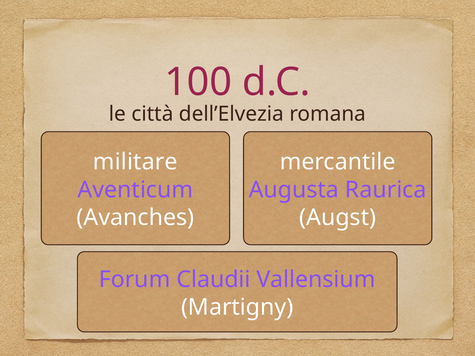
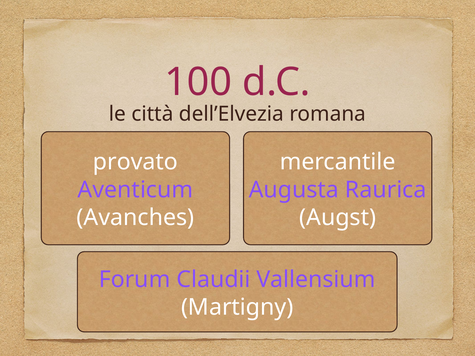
militare: militare -> provato
